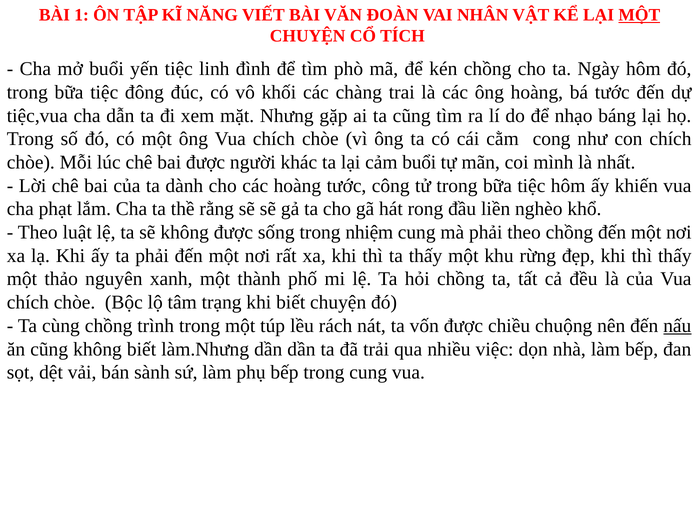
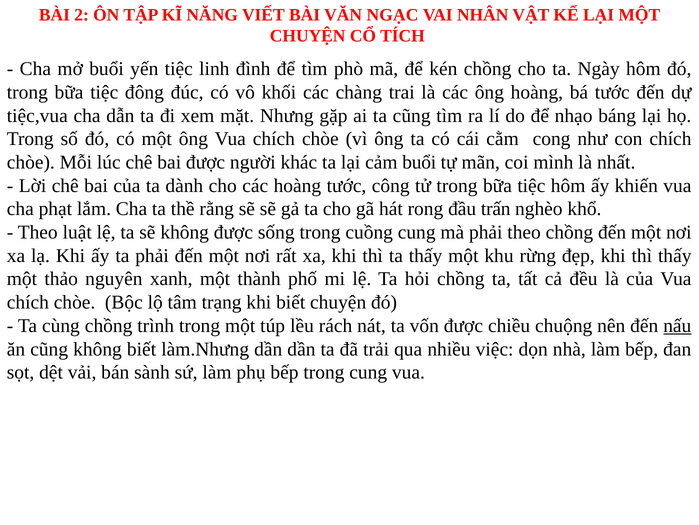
1: 1 -> 2
ĐOÀN: ĐOÀN -> NGẠC
MỘT at (639, 15) underline: present -> none
liền: liền -> trấn
nhiệm: nhiệm -> cuồng
